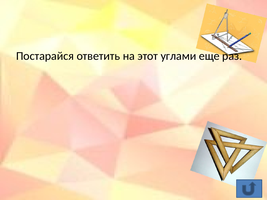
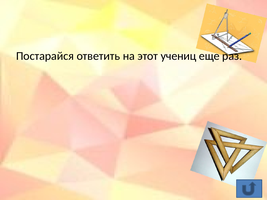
углами: углами -> учениц
